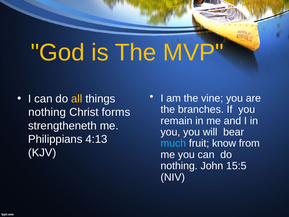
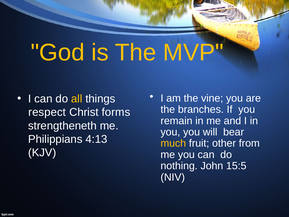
nothing at (47, 112): nothing -> respect
much colour: light blue -> yellow
know: know -> other
